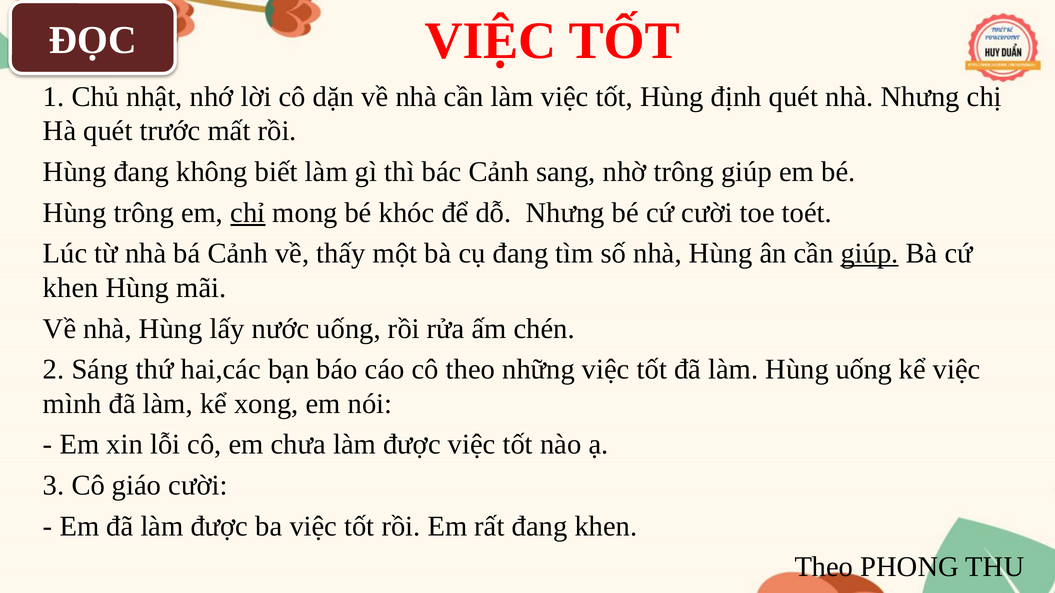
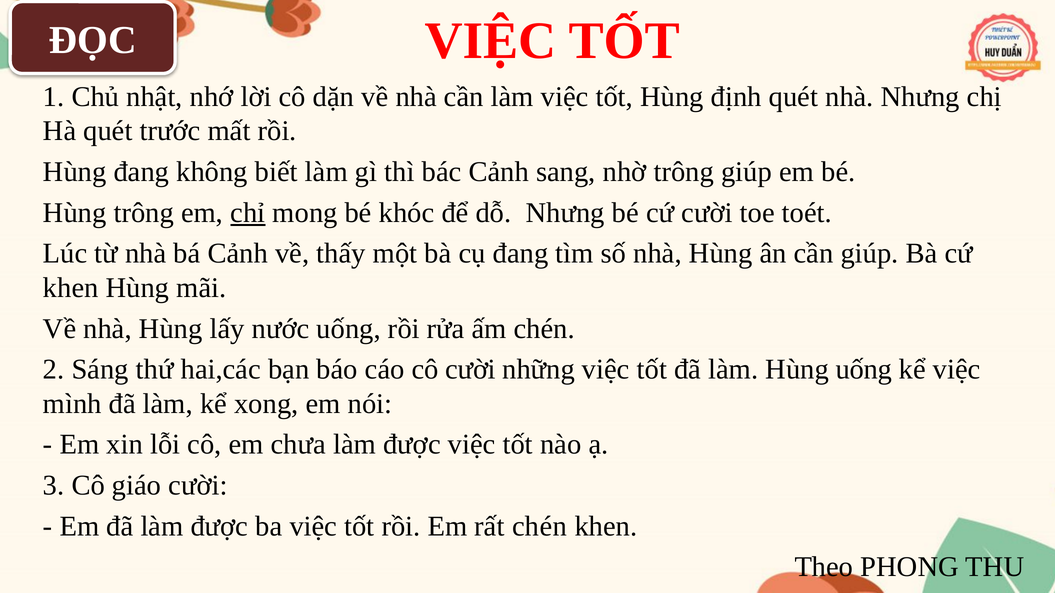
giúp at (870, 254) underline: present -> none
cô theo: theo -> cười
rất đang: đang -> chén
